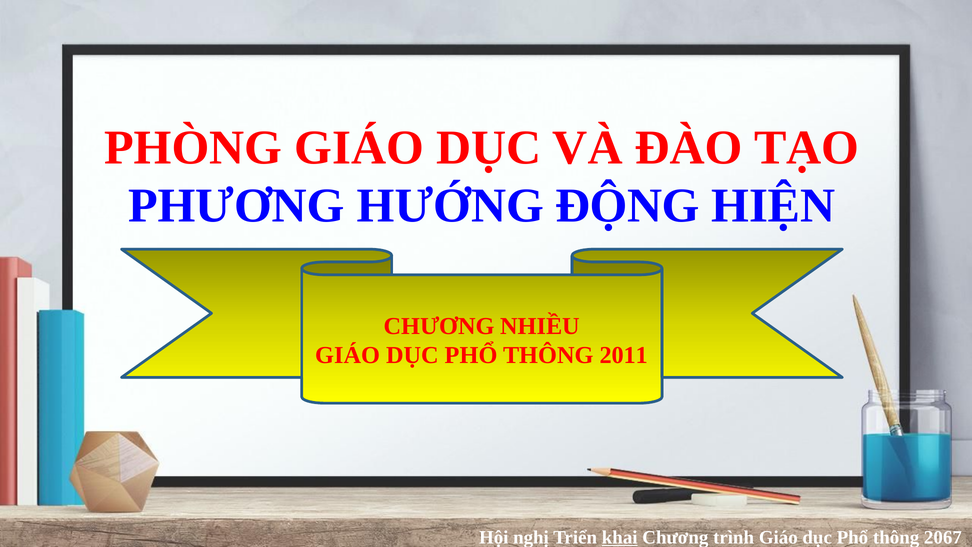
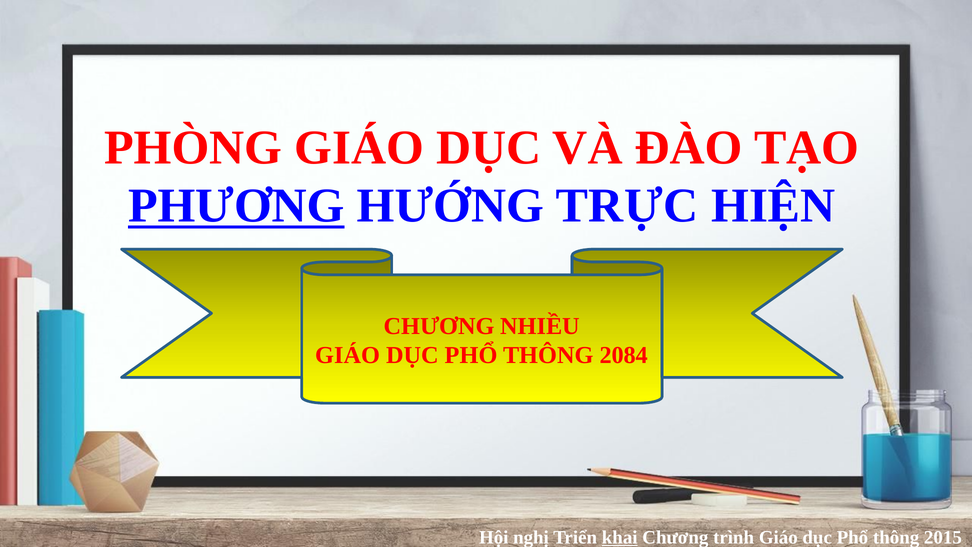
PHƯƠNG underline: none -> present
ĐỘNG: ĐỘNG -> TRỰC
2011: 2011 -> 2084
2067: 2067 -> 2015
